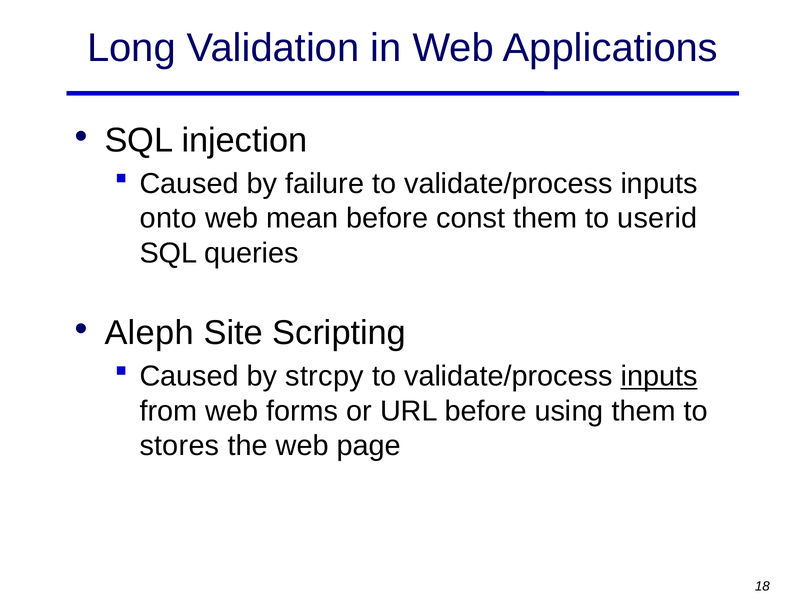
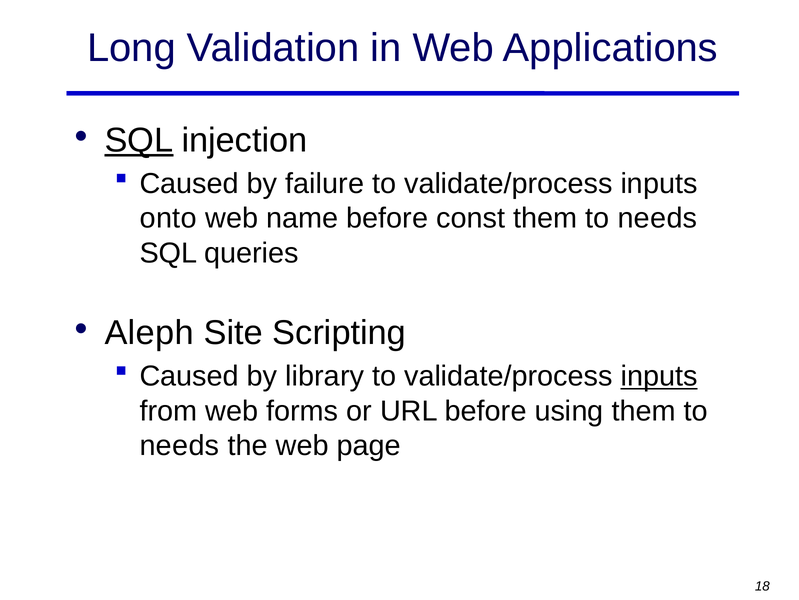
SQL at (139, 140) underline: none -> present
mean: mean -> name
userid at (657, 218): userid -> needs
strcpy: strcpy -> library
stores at (179, 445): stores -> needs
